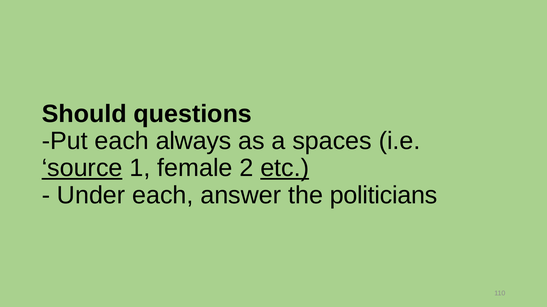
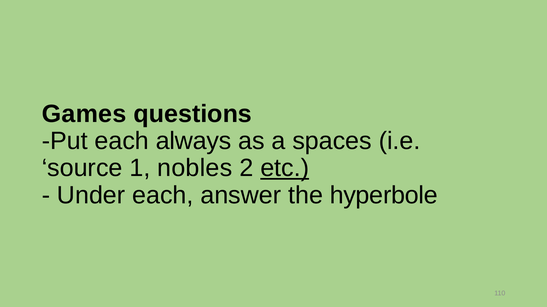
Should: Should -> Games
source underline: present -> none
female: female -> nobles
politicians: politicians -> hyperbole
